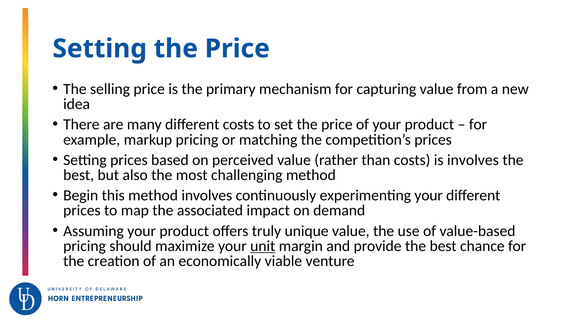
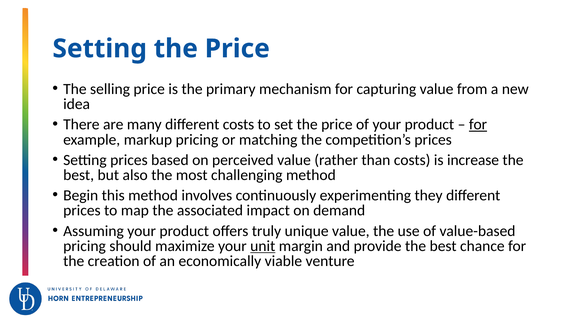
for at (478, 125) underline: none -> present
is involves: involves -> increase
experimenting your: your -> they
